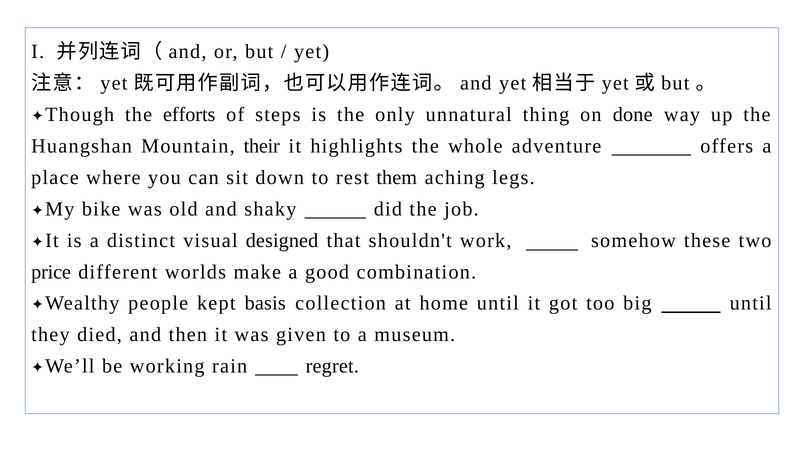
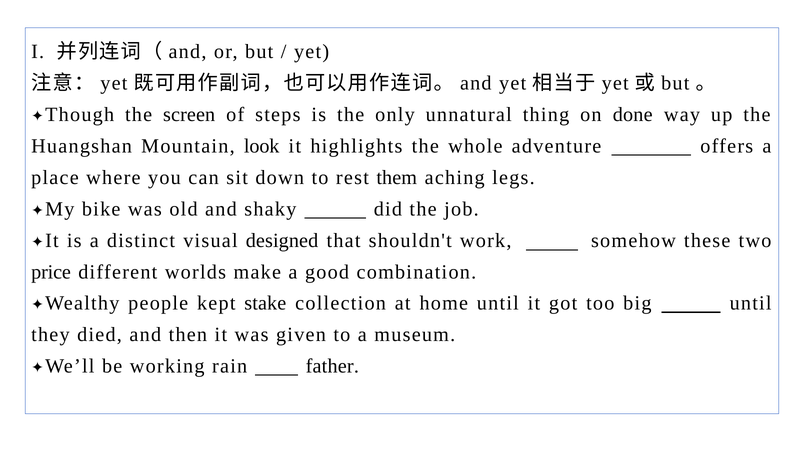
efforts: efforts -> screen
their: their -> look
basis: basis -> stake
regret: regret -> father
